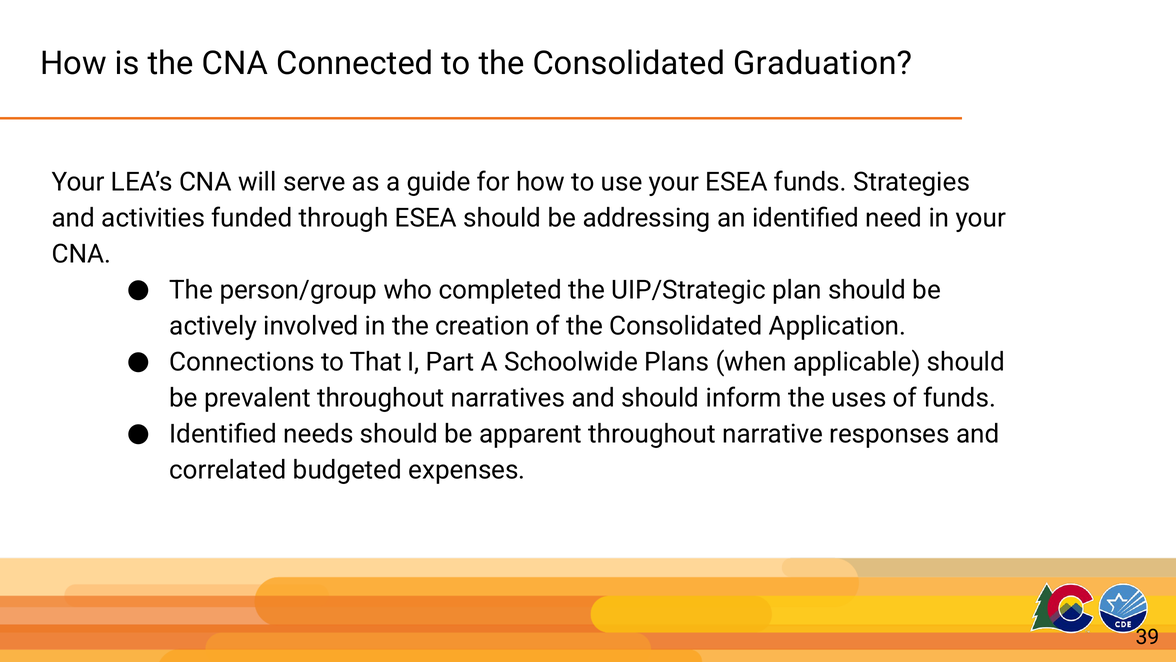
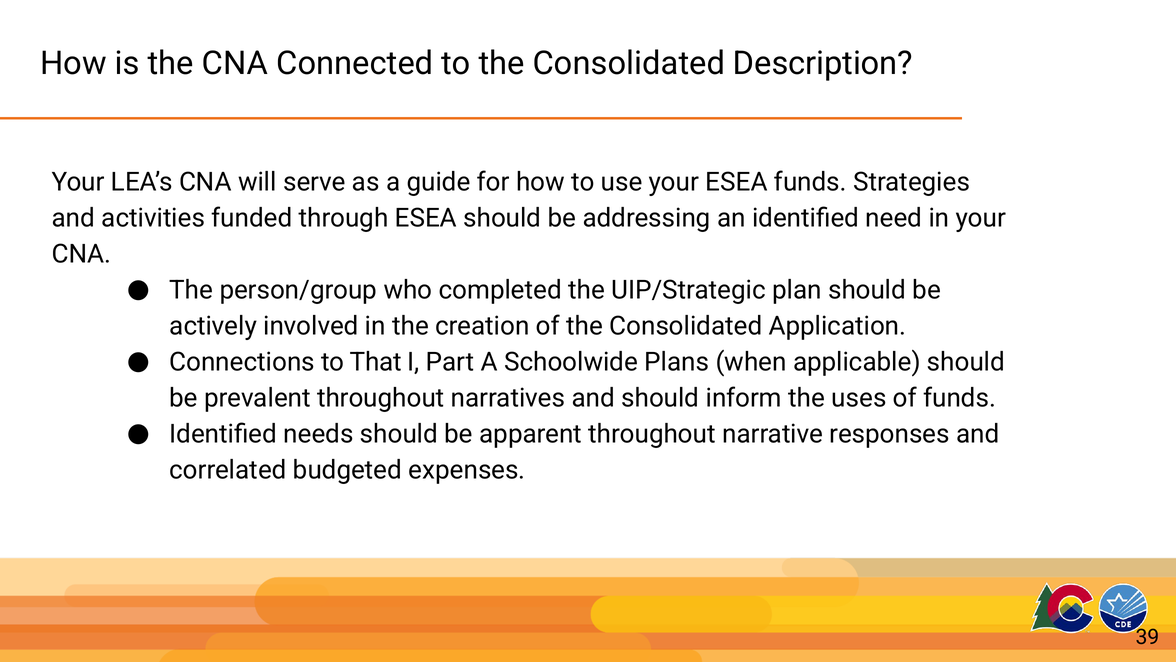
Graduation: Graduation -> Description
